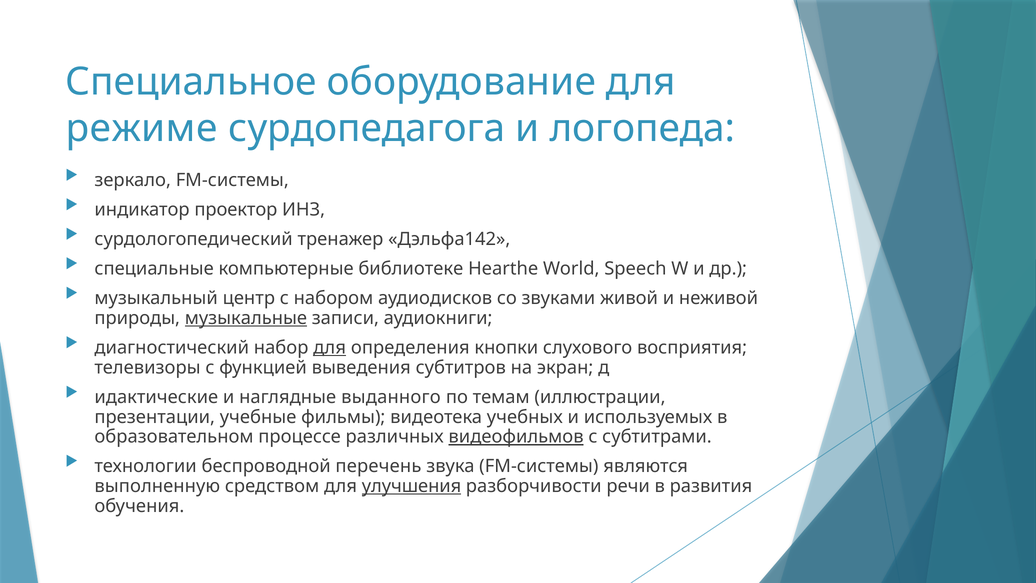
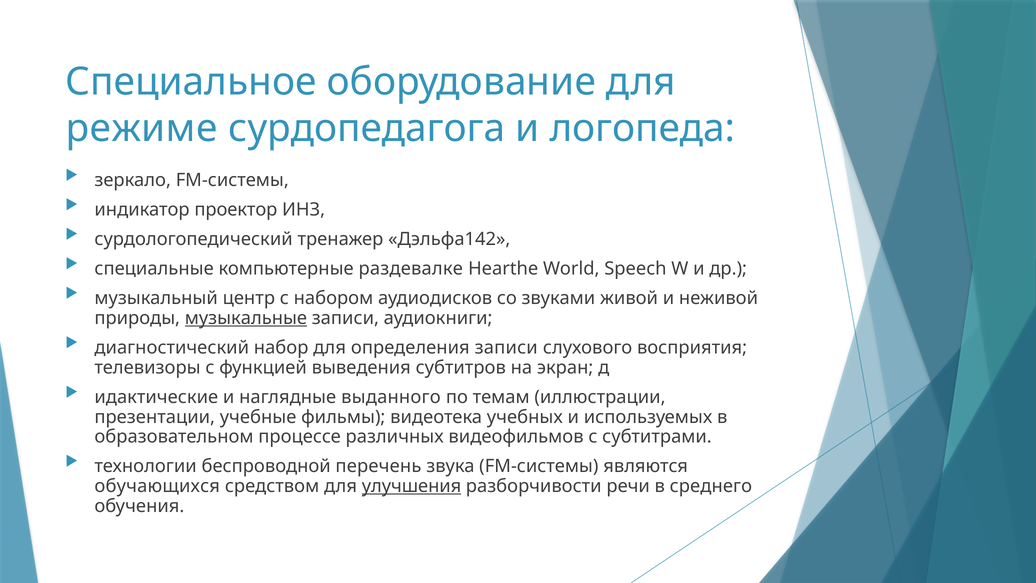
библиотеке: библиотеке -> раздевалке
для at (330, 348) underline: present -> none
определения кнопки: кнопки -> записи
видеофильмов underline: present -> none
выполненную: выполненную -> обучающихся
развития: развития -> среднего
